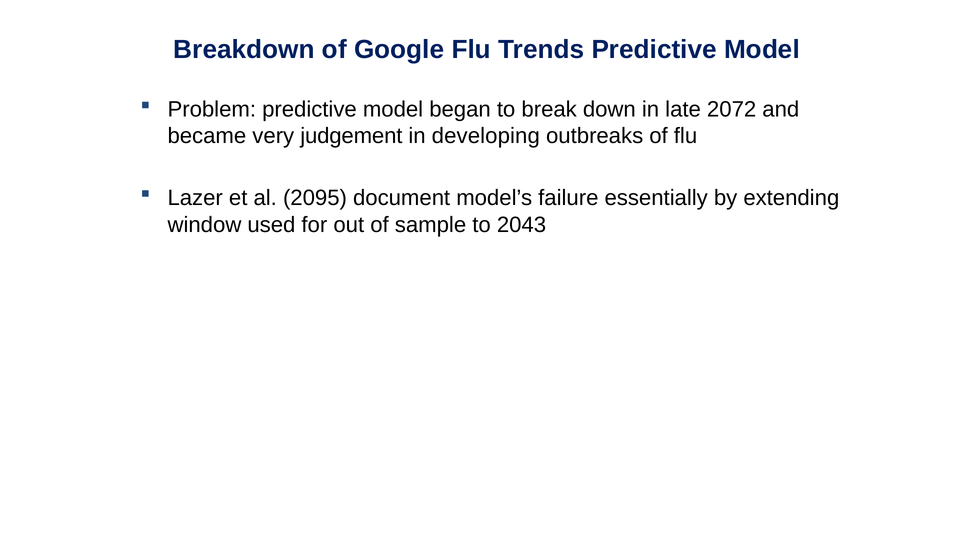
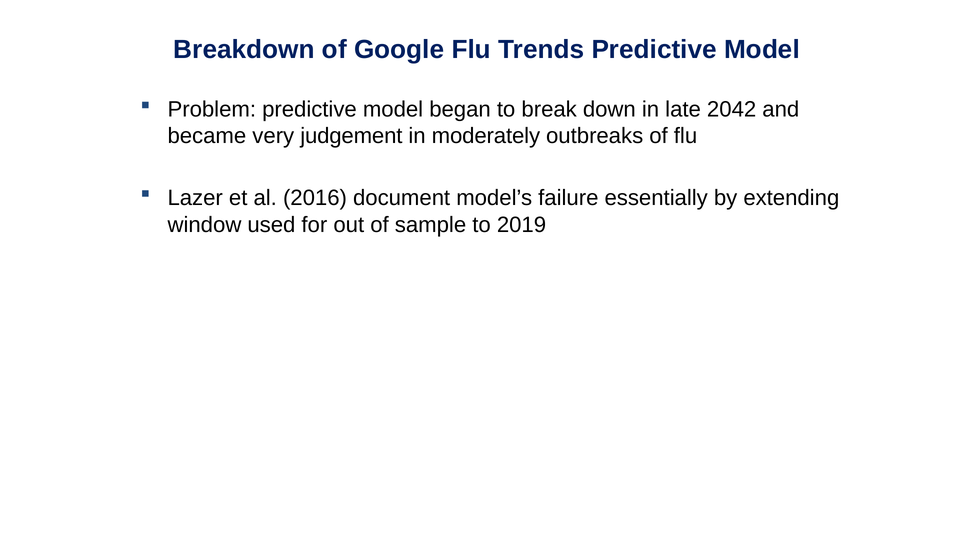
2072: 2072 -> 2042
developing: developing -> moderately
2095: 2095 -> 2016
2043: 2043 -> 2019
